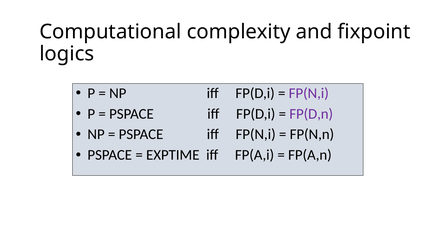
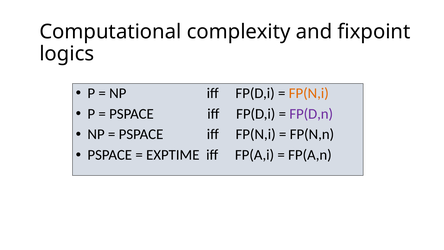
FP(N,i at (309, 93) colour: purple -> orange
